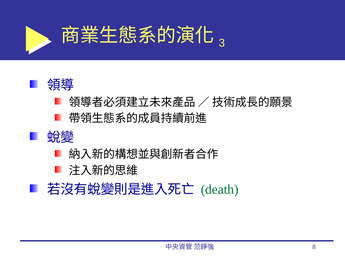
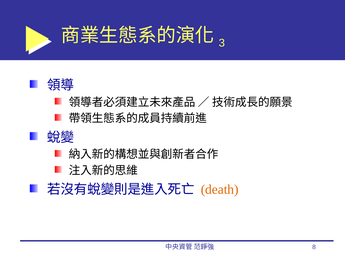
death colour: green -> orange
